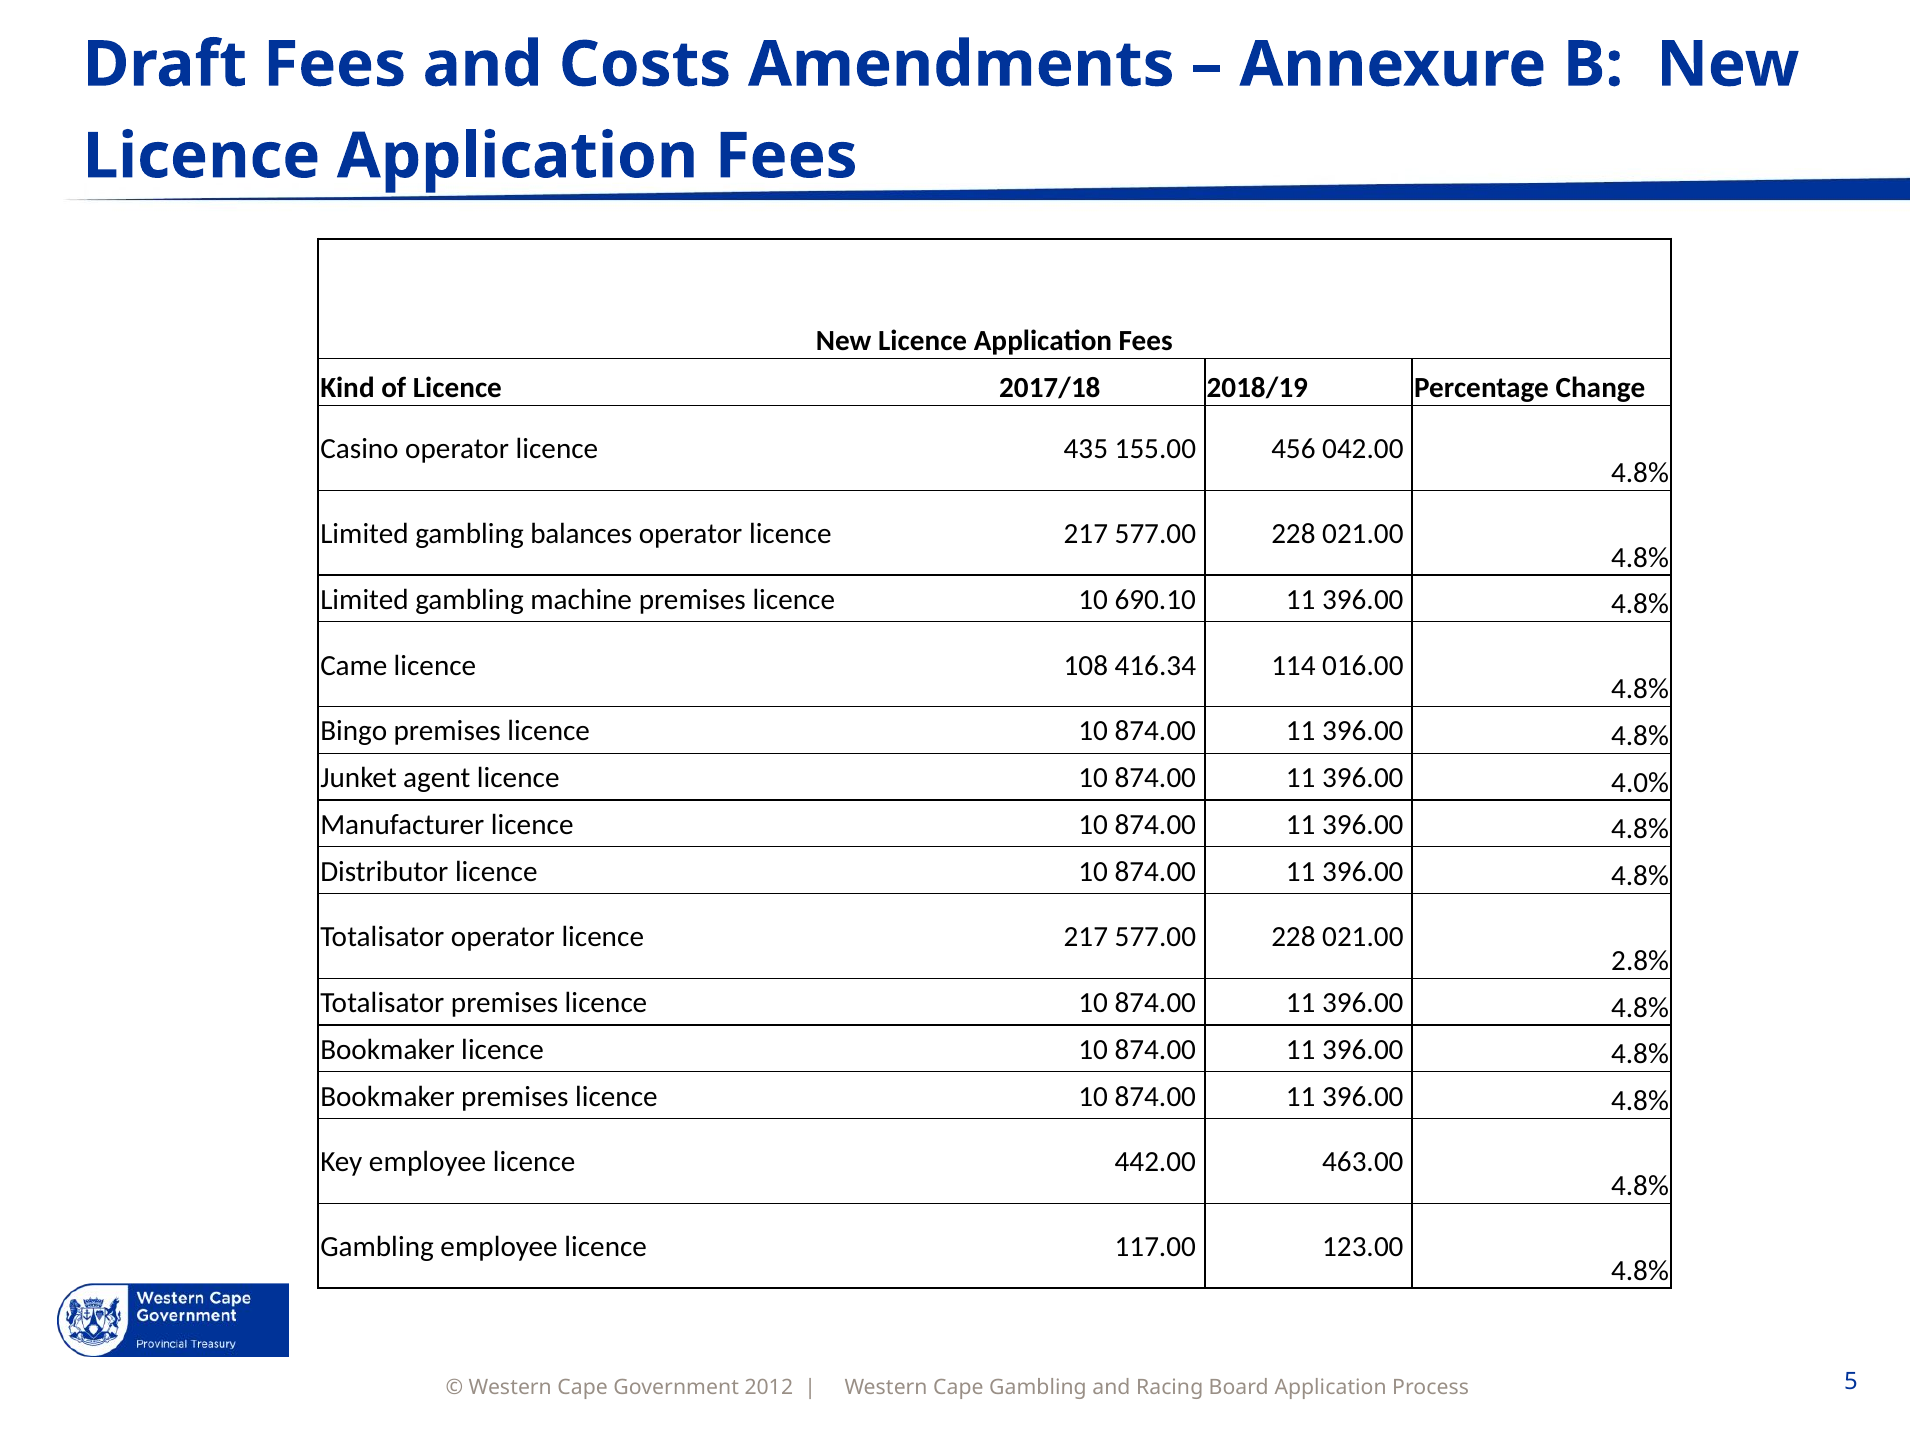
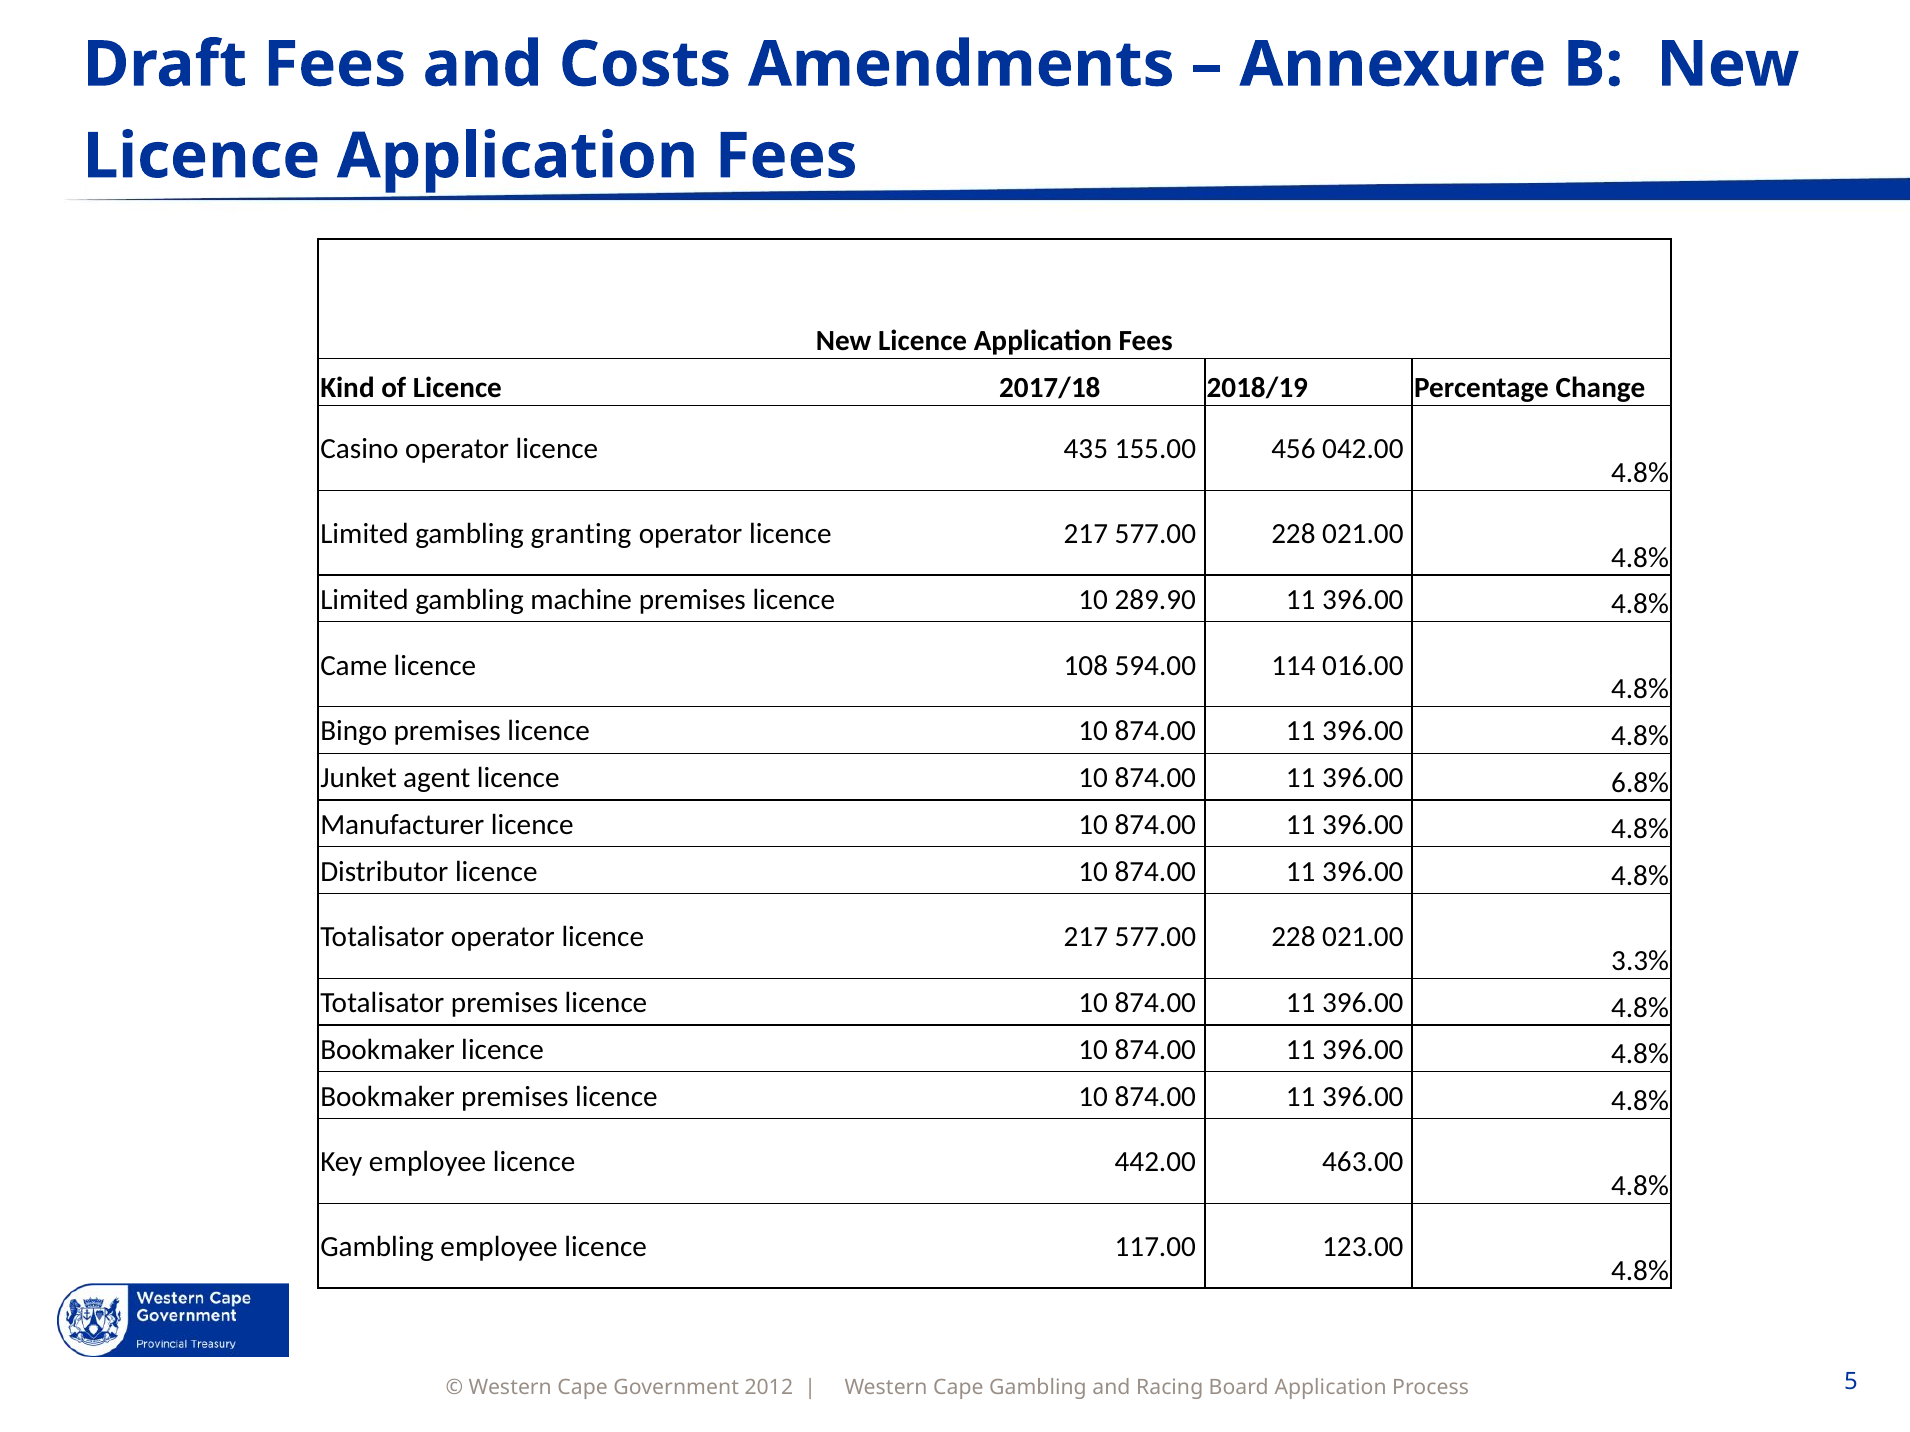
balances: balances -> granting
690.10: 690.10 -> 289.90
416.34: 416.34 -> 594.00
4.0%: 4.0% -> 6.8%
2.8%: 2.8% -> 3.3%
